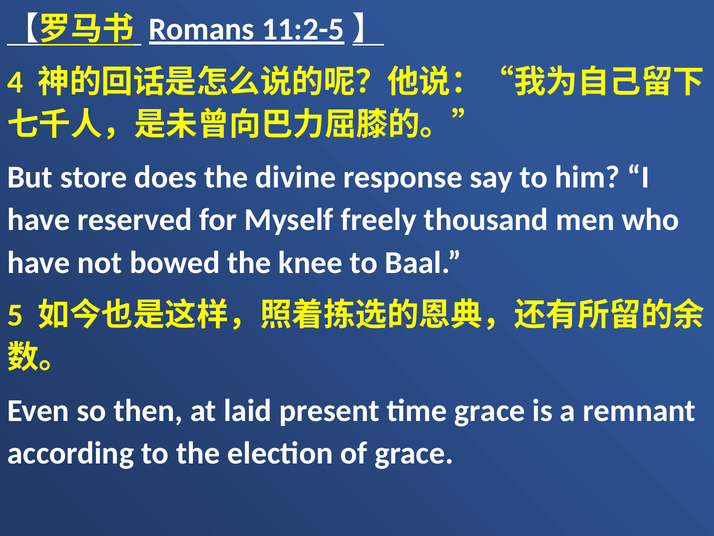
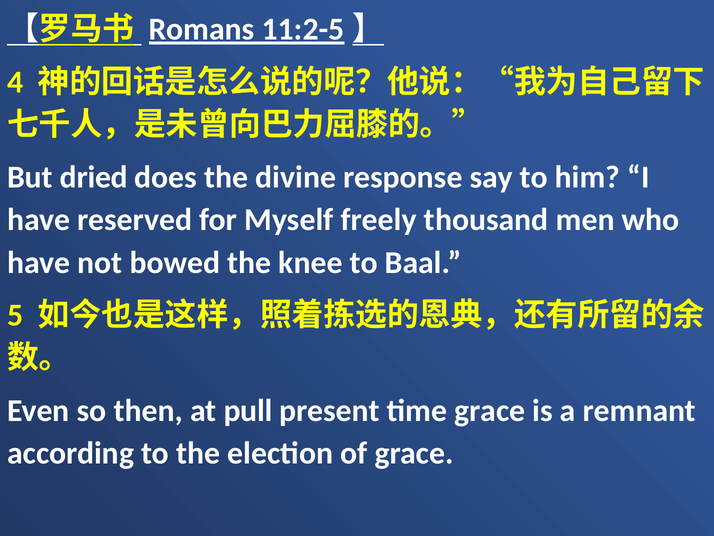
store: store -> dried
laid: laid -> pull
